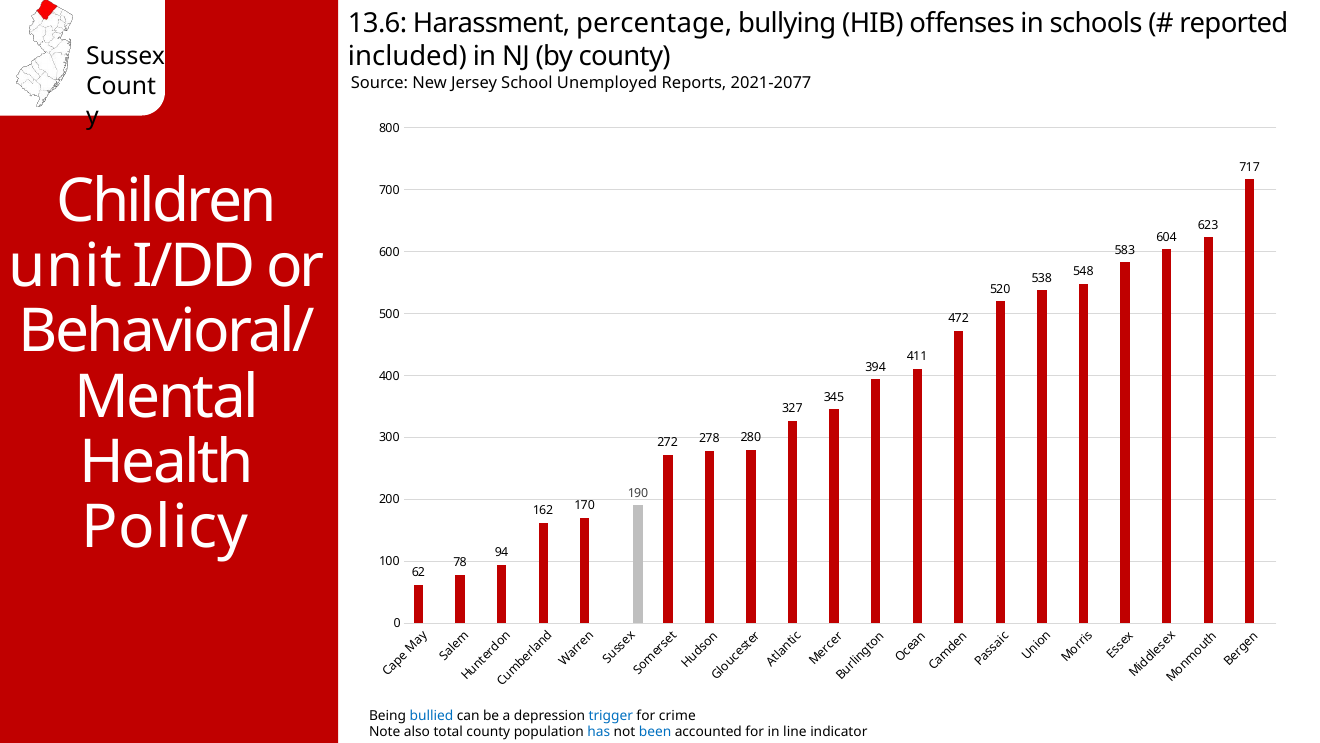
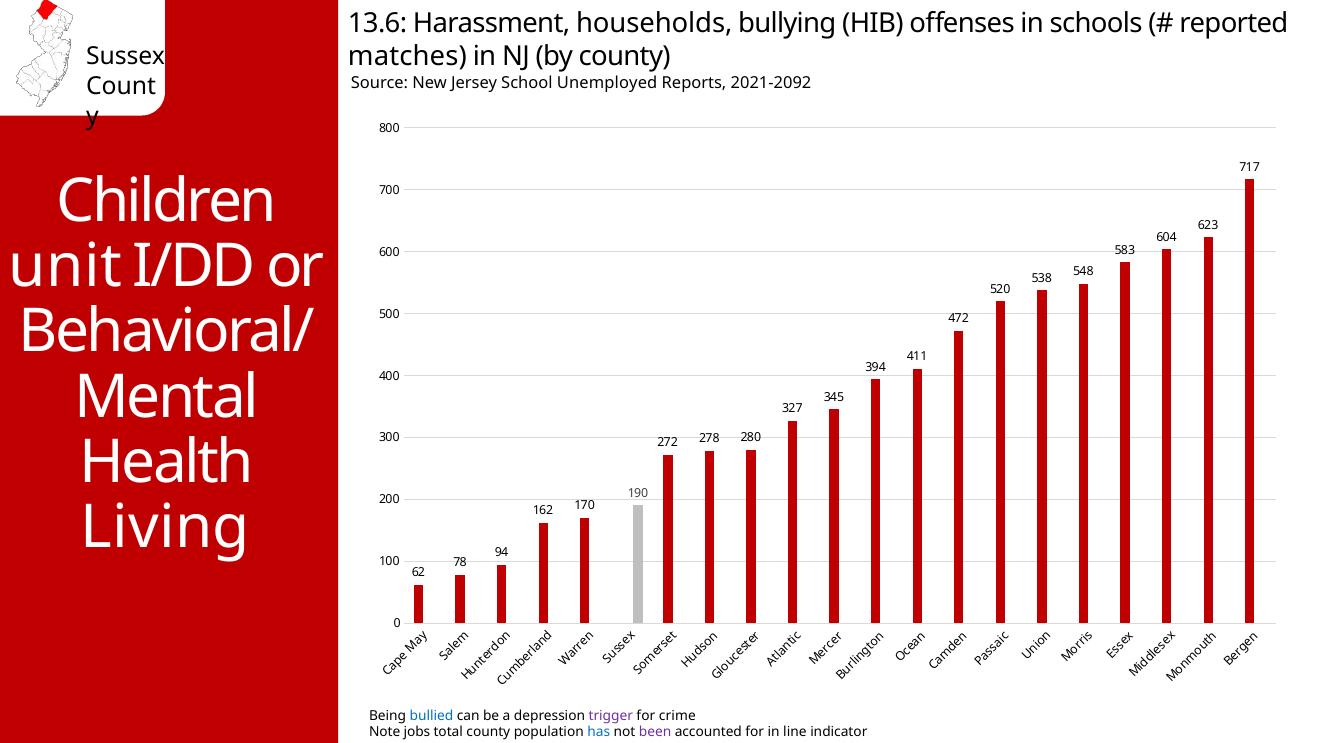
percentage: percentage -> households
included: included -> matches
2021-2077: 2021-2077 -> 2021-2092
Policy: Policy -> Living
trigger colour: blue -> purple
also: also -> jobs
been colour: blue -> purple
